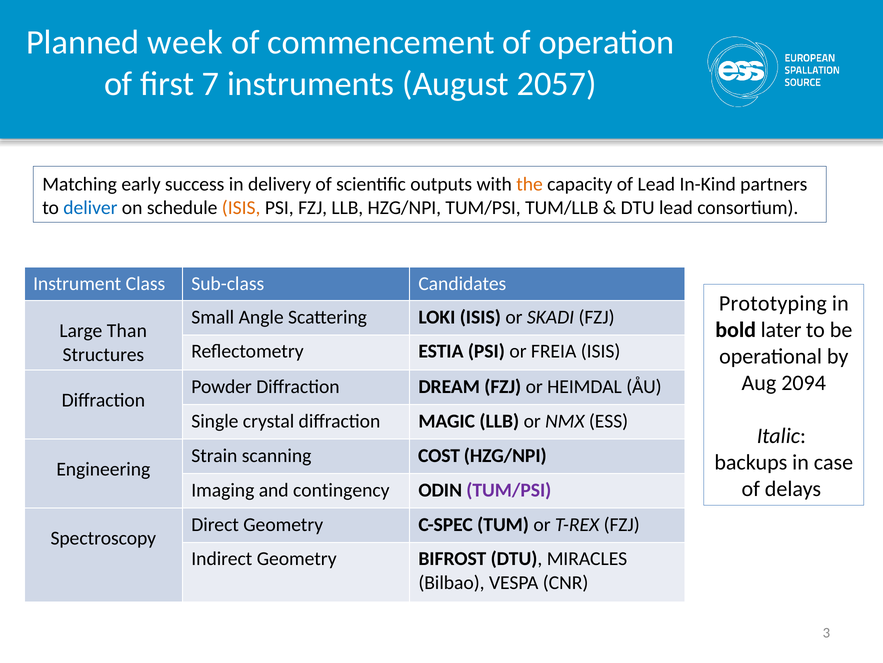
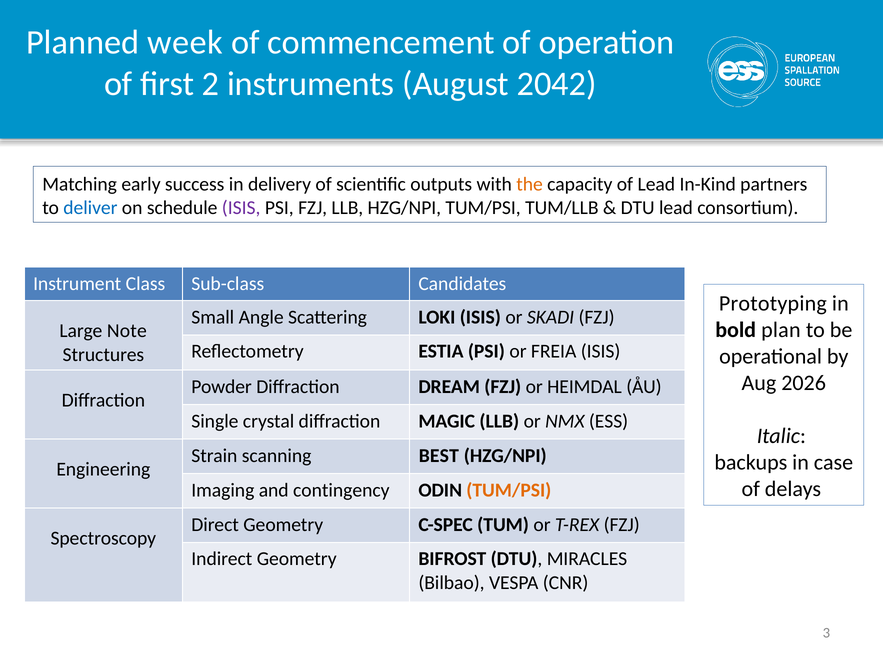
7: 7 -> 2
2057: 2057 -> 2042
ISIS at (241, 207) colour: orange -> purple
later: later -> plan
Than: Than -> Note
2094: 2094 -> 2026
COST: COST -> BEST
TUM/PSI at (509, 490) colour: purple -> orange
